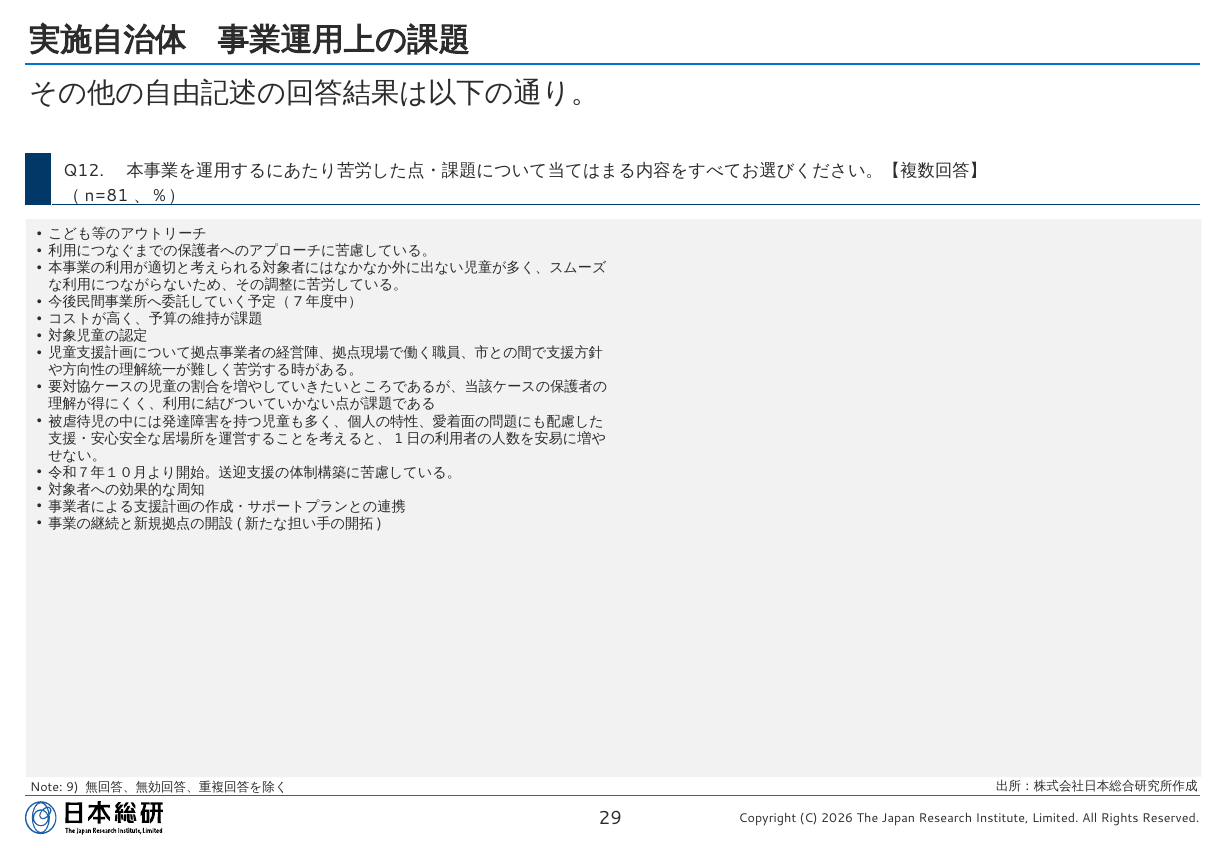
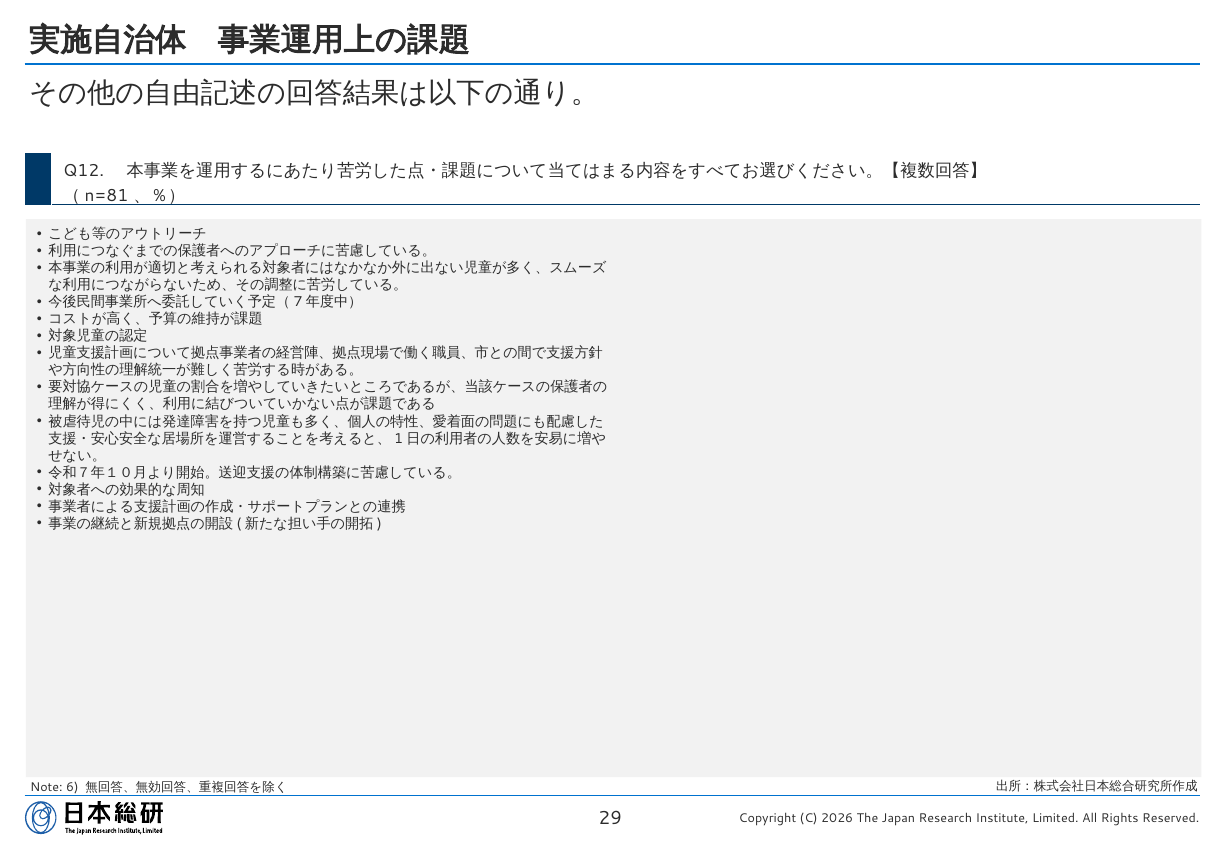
9: 9 -> 6
